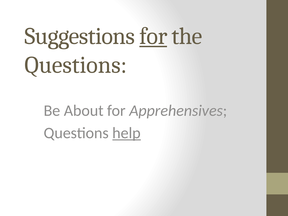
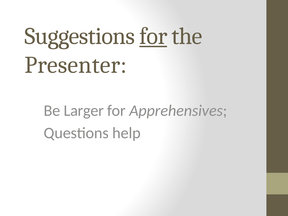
Questions at (76, 65): Questions -> Presenter
About: About -> Larger
help underline: present -> none
